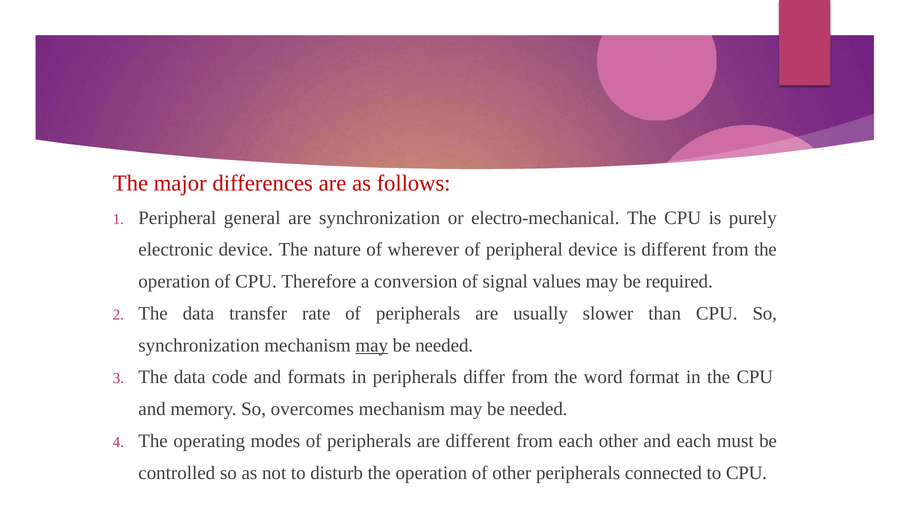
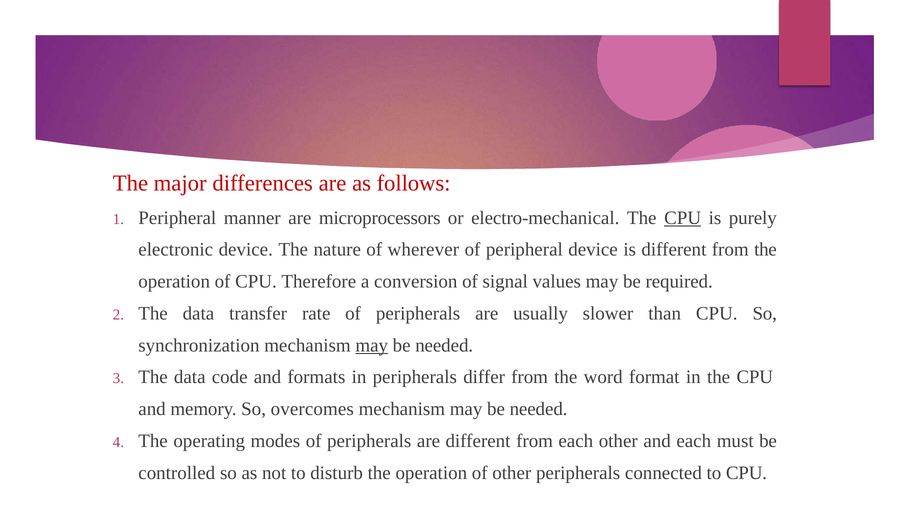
general: general -> manner
are synchronization: synchronization -> microprocessors
CPU at (683, 218) underline: none -> present
